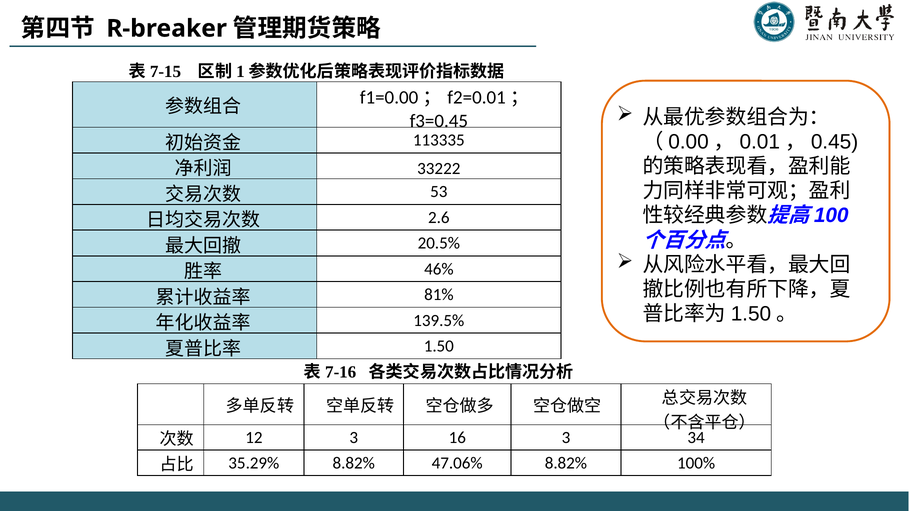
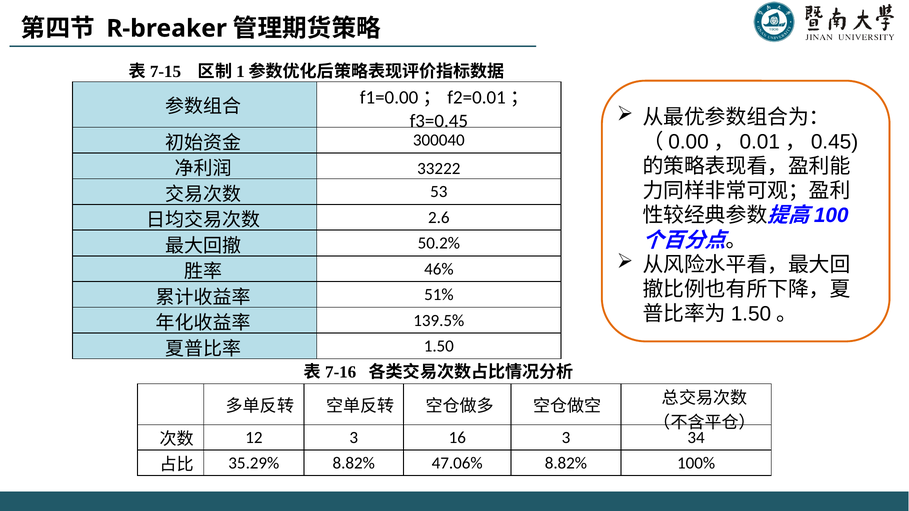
113335: 113335 -> 300040
20.5%: 20.5% -> 50.2%
81%: 81% -> 51%
